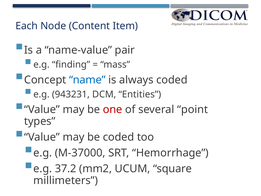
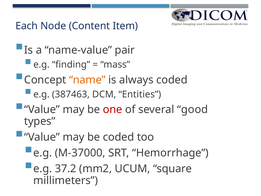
name colour: blue -> orange
943231: 943231 -> 387463
point: point -> good
